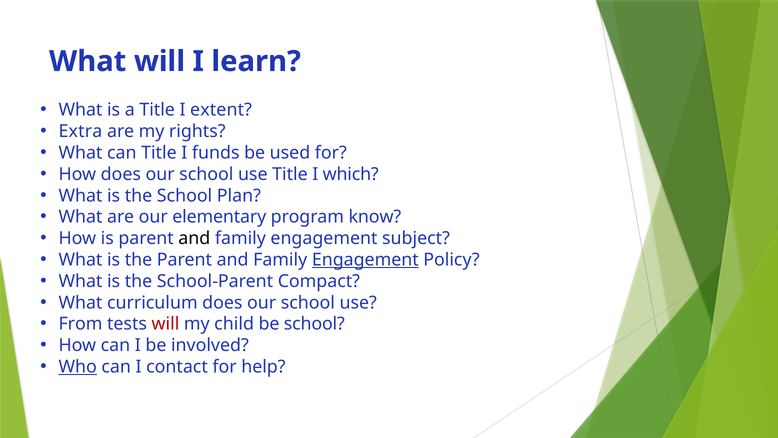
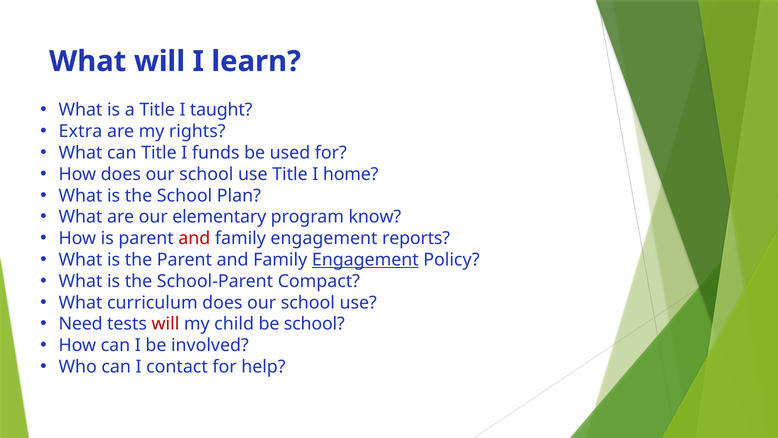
extent: extent -> taught
which: which -> home
and at (194, 238) colour: black -> red
subject: subject -> reports
From: From -> Need
Who underline: present -> none
